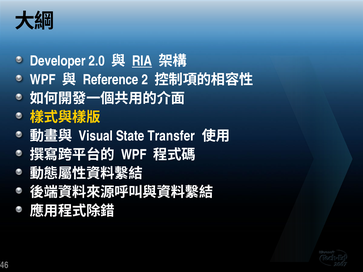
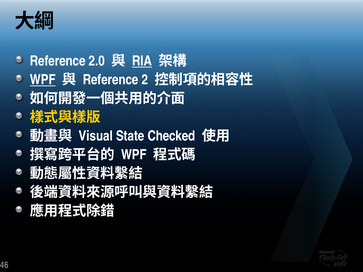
Developer at (58, 61): Developer -> Reference
WPF at (43, 80) underline: none -> present
Transfer: Transfer -> Checked
